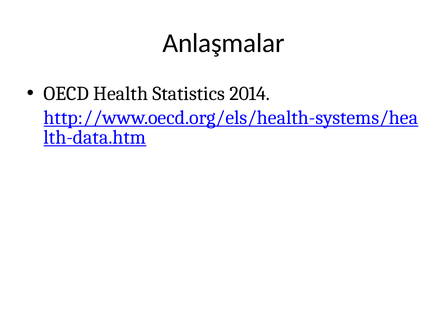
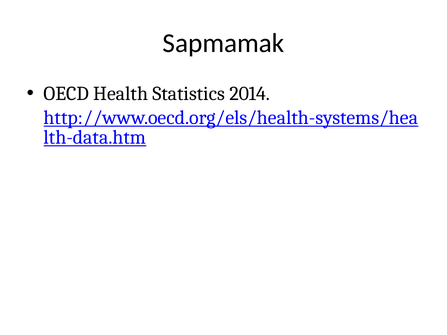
Anlaşmalar: Anlaşmalar -> Sapmamak
